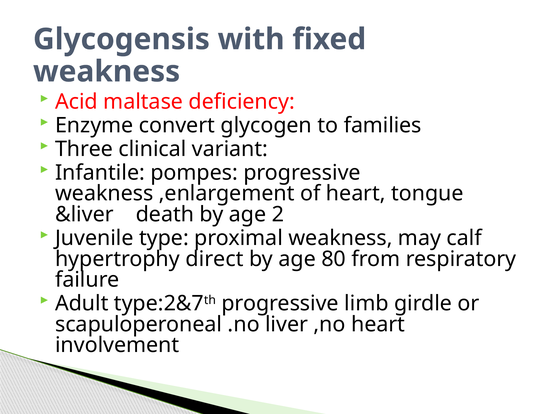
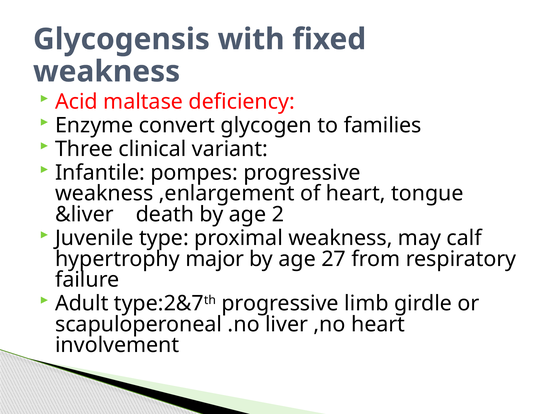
direct: direct -> major
80: 80 -> 27
